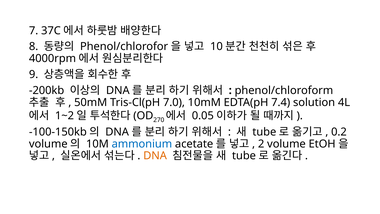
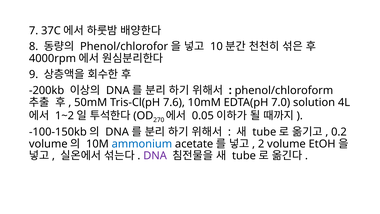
7.0: 7.0 -> 7.6
7.4: 7.4 -> 7.0
DNA at (155, 156) colour: orange -> purple
